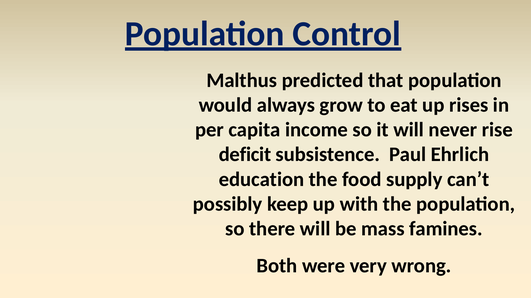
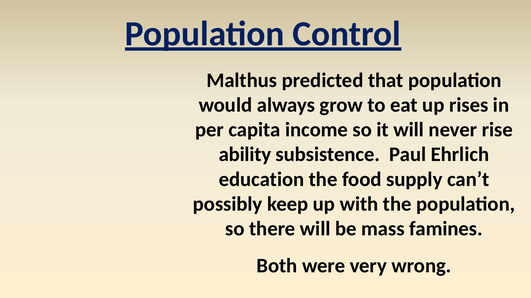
deficit: deficit -> ability
